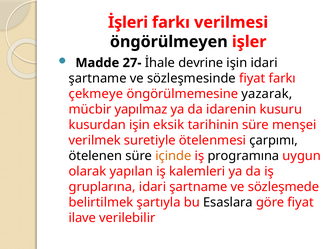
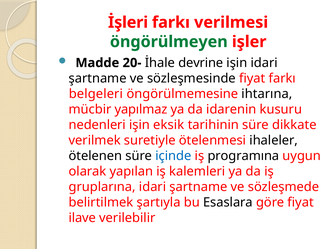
öngörülmeyen colour: black -> green
27-: 27- -> 20-
çekmeye: çekmeye -> belgeleri
yazarak: yazarak -> ihtarına
kusurdan: kusurdan -> nedenleri
menşei: menşei -> dikkate
çarpımı: çarpımı -> ihaleler
içinde colour: orange -> blue
